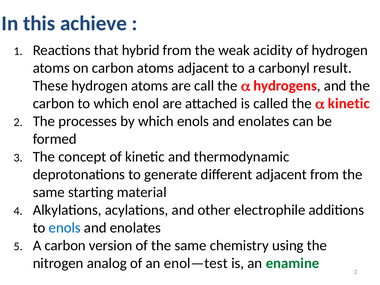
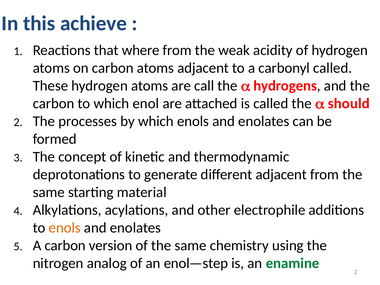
hybrid: hybrid -> where
carbonyl result: result -> called
a kinetic: kinetic -> should
enols at (65, 228) colour: blue -> orange
enol—test: enol—test -> enol—step
